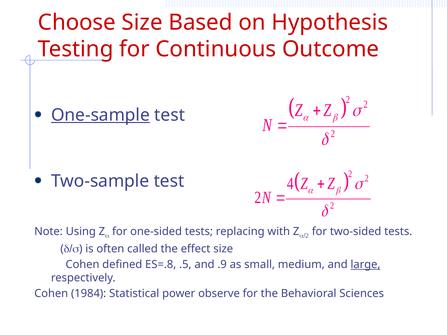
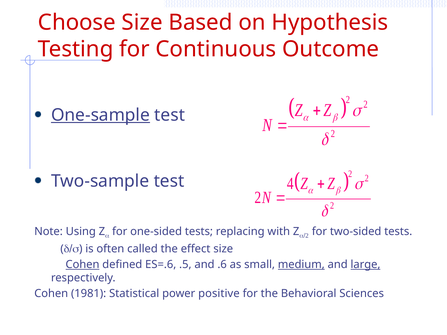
Cohen at (83, 265) underline: none -> present
ES=.8: ES=.8 -> ES=.6
.9: .9 -> .6
medium underline: none -> present
1984: 1984 -> 1981
observe: observe -> positive
